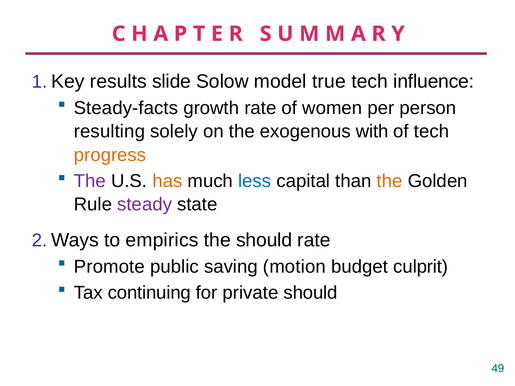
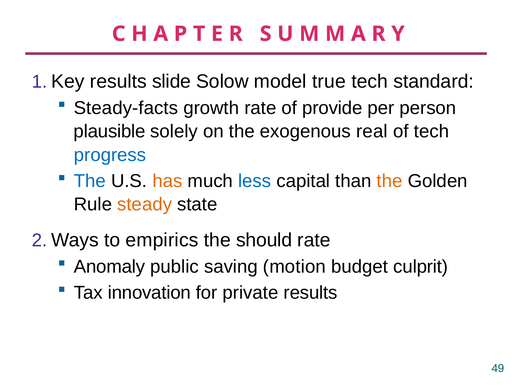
influence: influence -> standard
women: women -> provide
resulting: resulting -> plausible
with: with -> real
progress colour: orange -> blue
The at (90, 181) colour: purple -> blue
steady colour: purple -> orange
Promote: Promote -> Anomaly
continuing: continuing -> innovation
private should: should -> results
